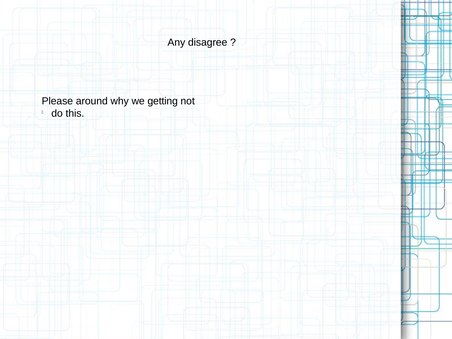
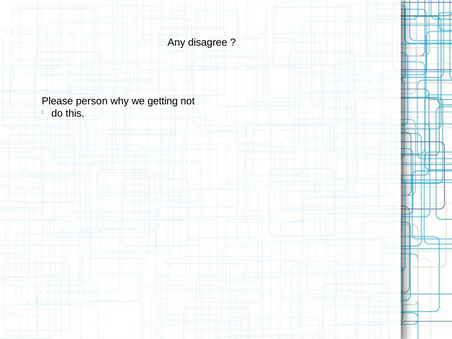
around: around -> person
